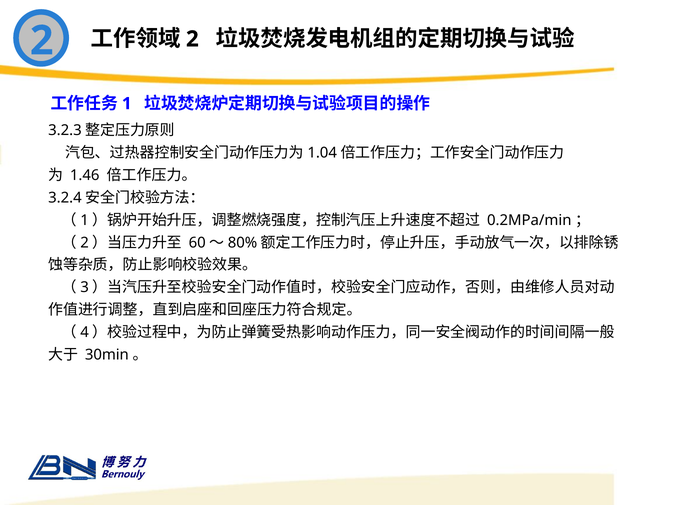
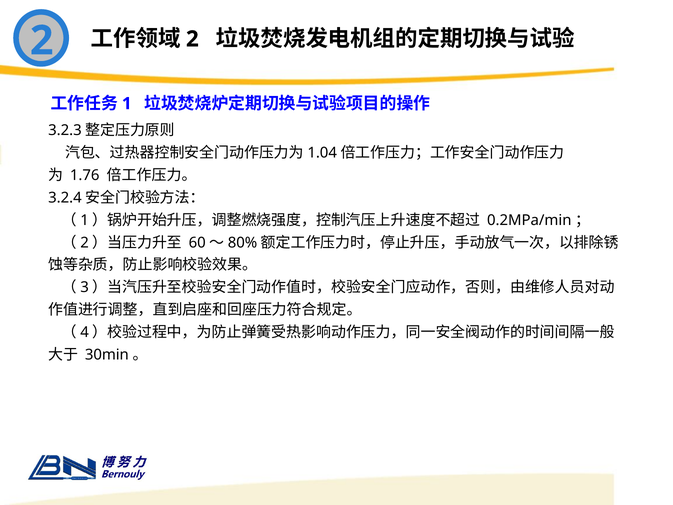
1.46: 1.46 -> 1.76
